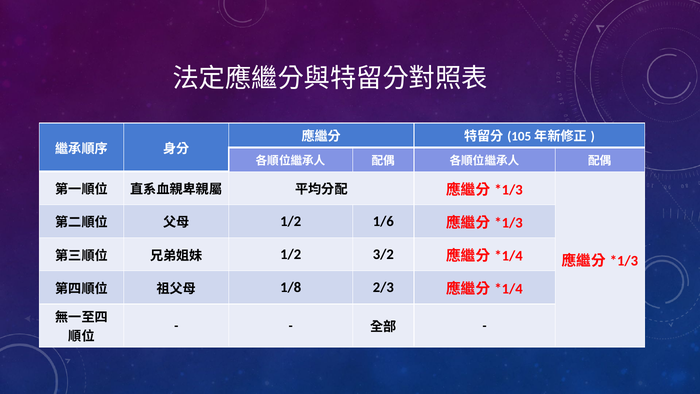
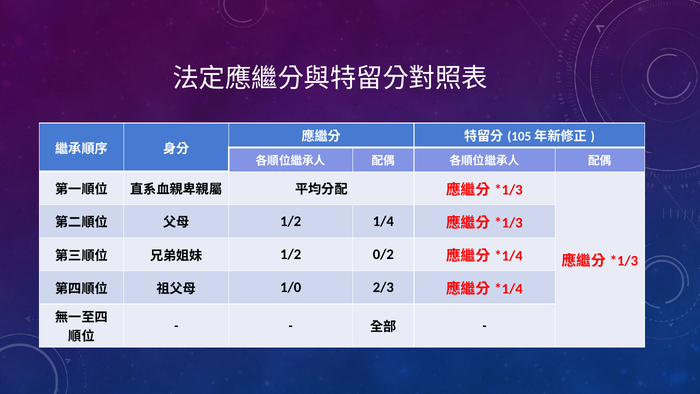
1/6: 1/6 -> 1/4
3/2: 3/2 -> 0/2
1/8: 1/8 -> 1/0
